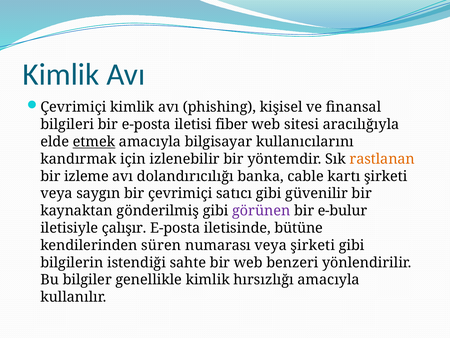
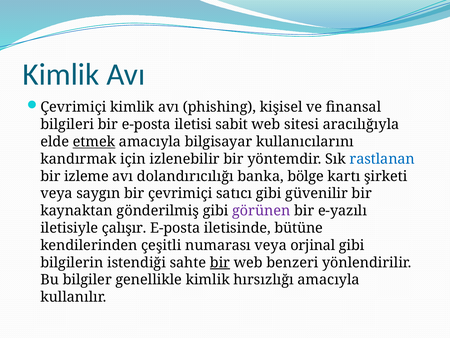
fiber: fiber -> sabit
rastlanan colour: orange -> blue
cable: cable -> bölge
e‑bulur: e‑bulur -> e‑yazılı
süren: süren -> çeşitli
veya şirketi: şirketi -> orjinal
bir at (220, 262) underline: none -> present
